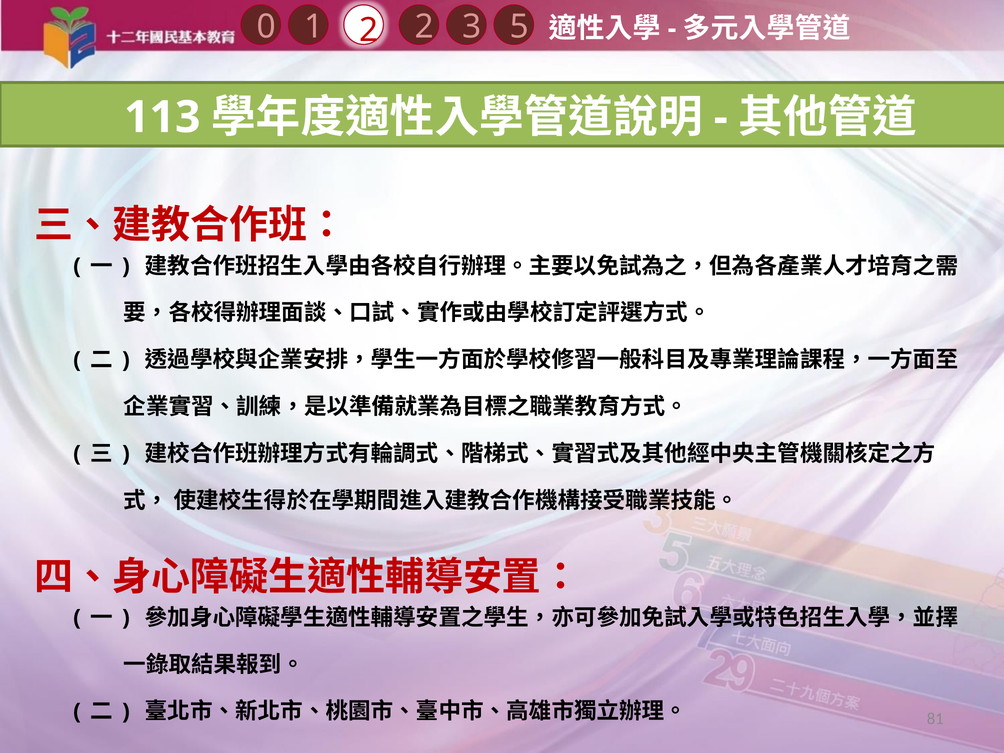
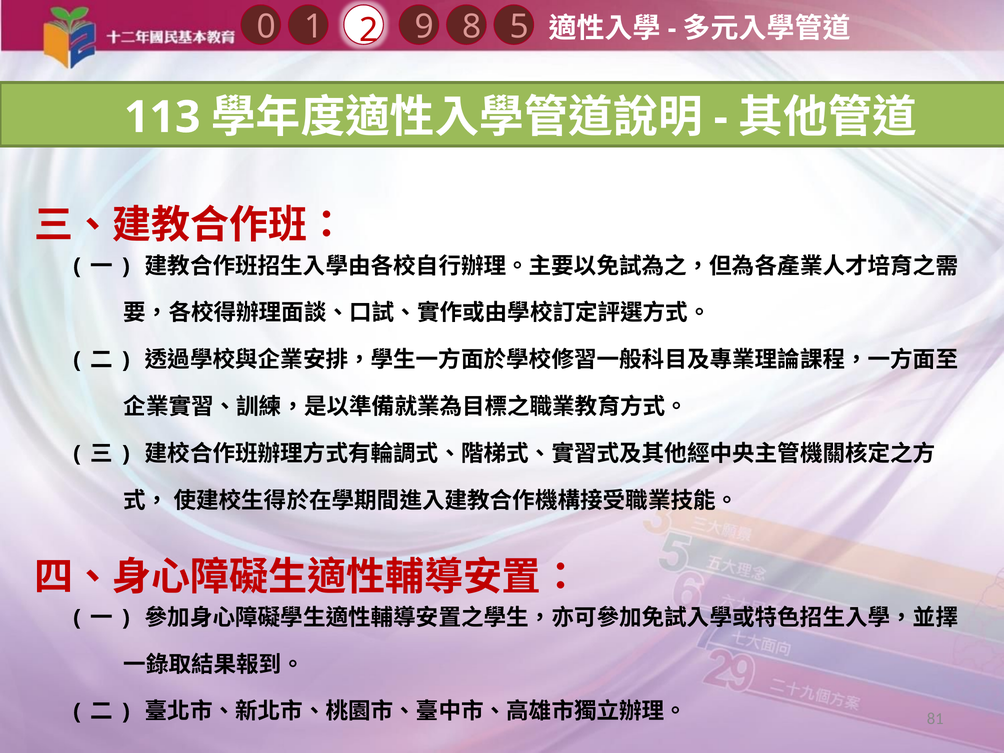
3: 3 -> 8
2 2: 2 -> 9
